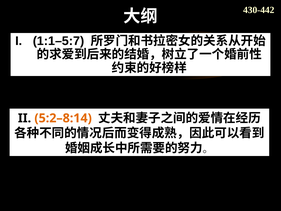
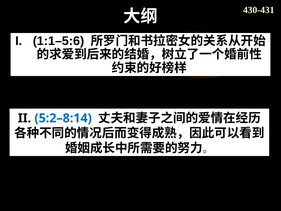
430-442: 430-442 -> 430-431
1:1–5:7: 1:1–5:7 -> 1:1–5:6
5:2–8:14 colour: orange -> blue
